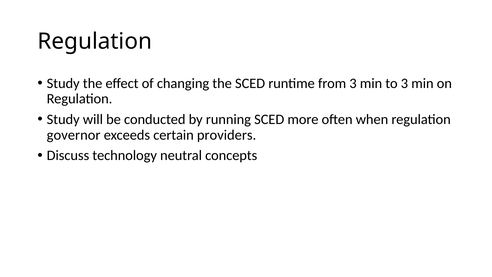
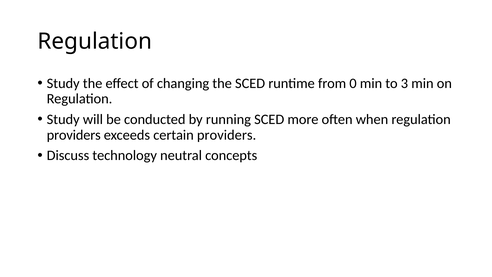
from 3: 3 -> 0
governor at (74, 135): governor -> providers
